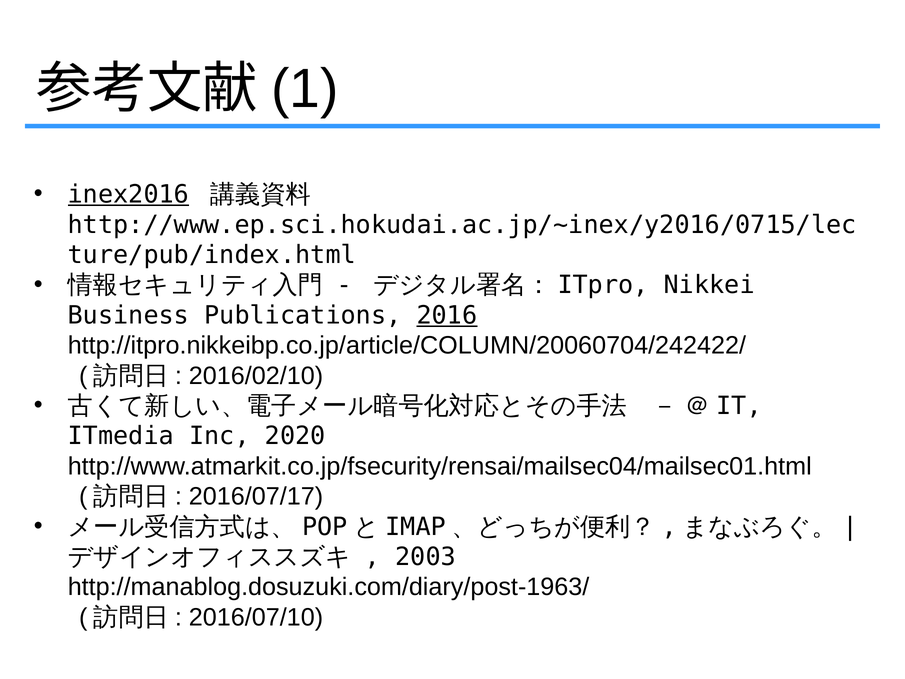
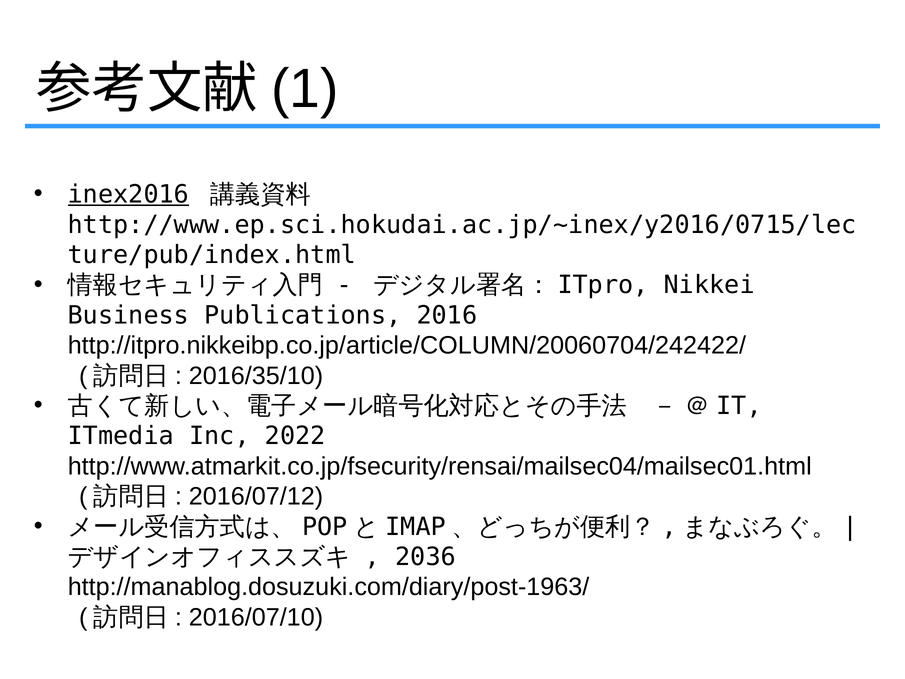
2016 underline: present -> none
2016/02/10: 2016/02/10 -> 2016/35/10
2020: 2020 -> 2022
2016/07/17: 2016/07/17 -> 2016/07/12
2003: 2003 -> 2036
